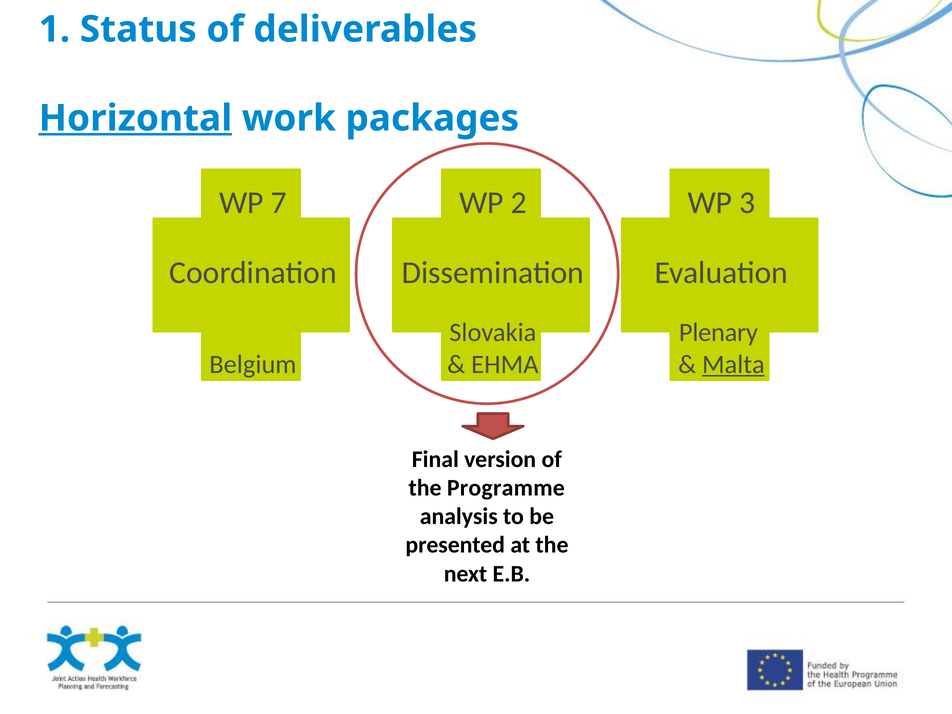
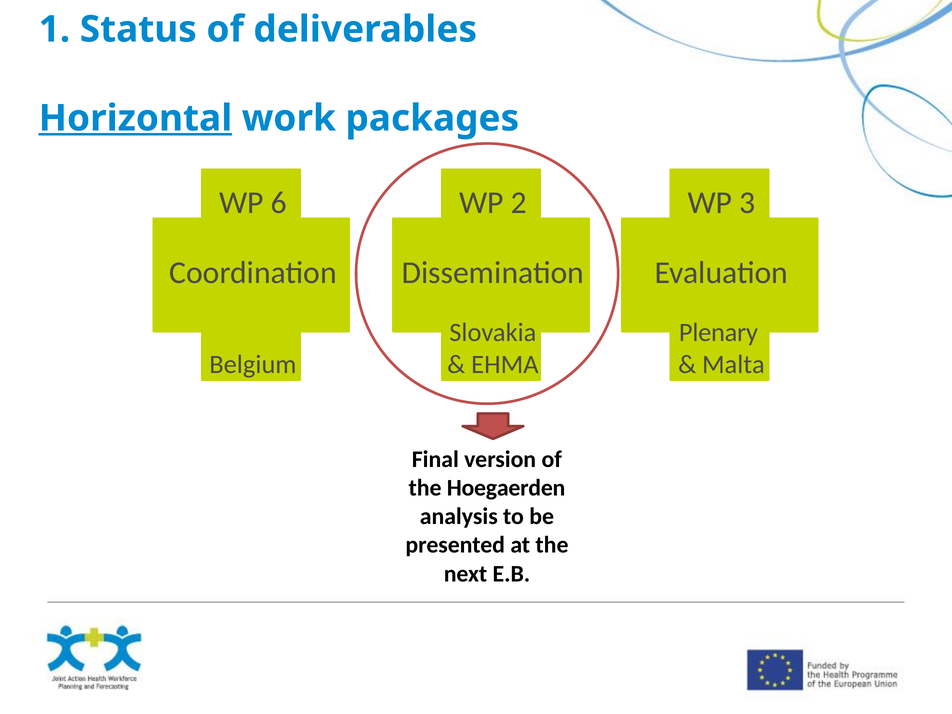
7: 7 -> 6
Malta underline: present -> none
Programme: Programme -> Hoegaerden
